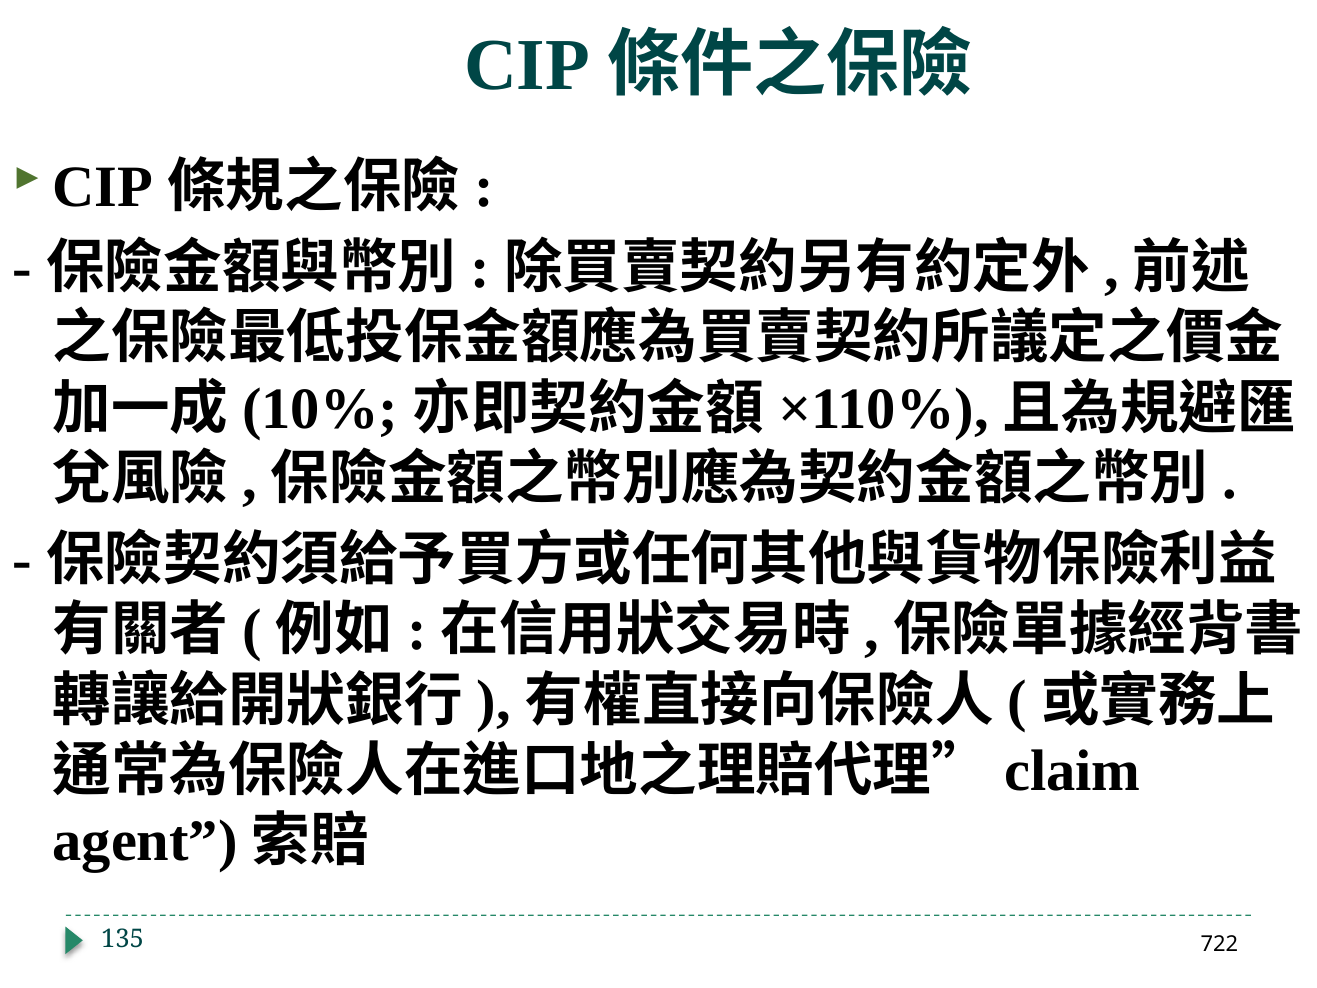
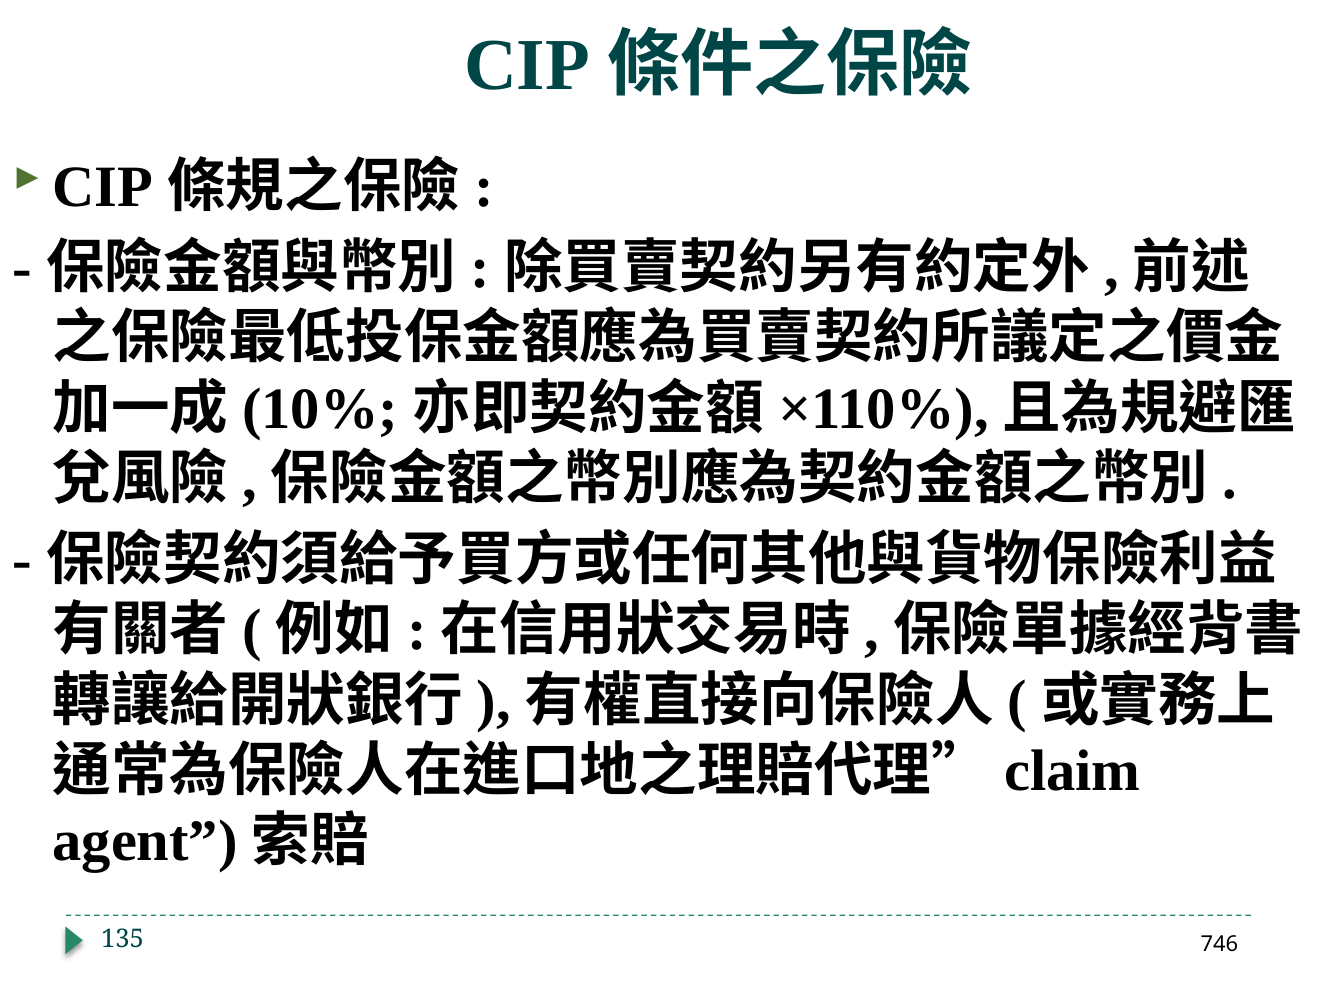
722: 722 -> 746
